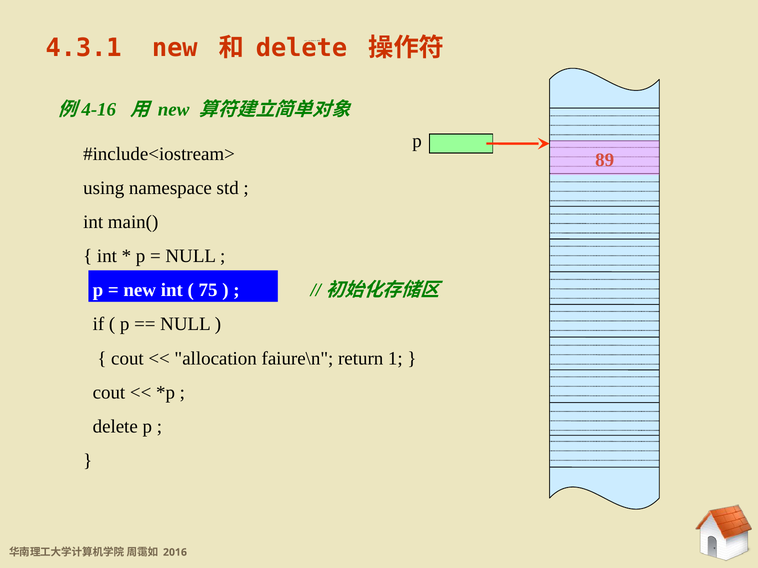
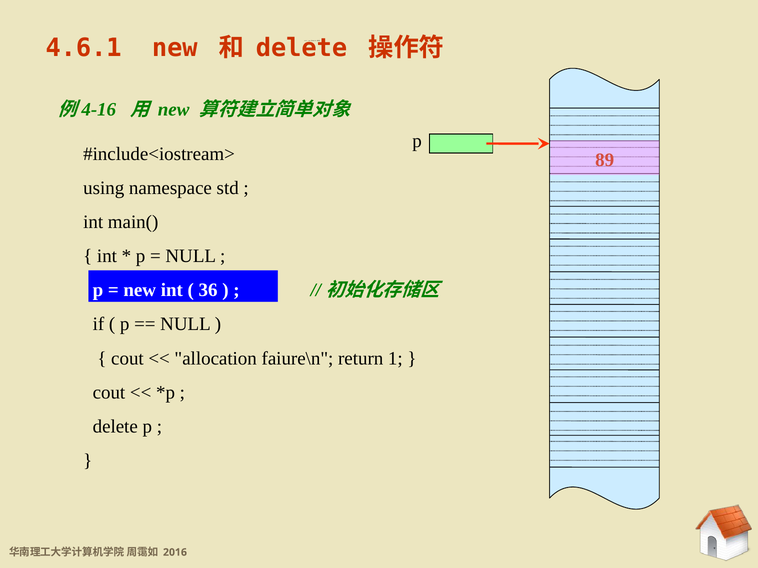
4.3.1: 4.3.1 -> 4.6.1
75: 75 -> 36
